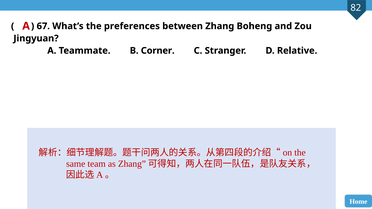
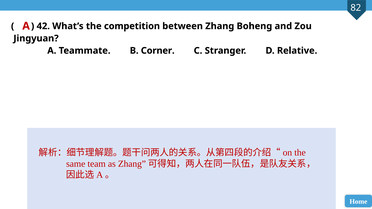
67: 67 -> 42
preferences: preferences -> competition
